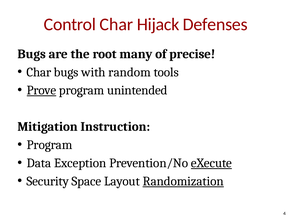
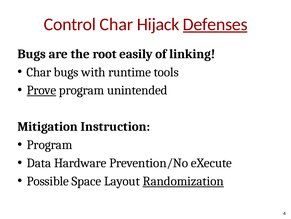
Defenses underline: none -> present
many: many -> easily
precise: precise -> linking
random: random -> runtime
Exception: Exception -> Hardware
eXecute underline: present -> none
Security: Security -> Possible
